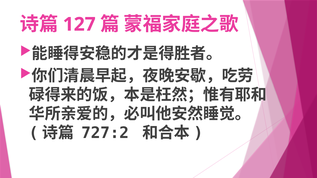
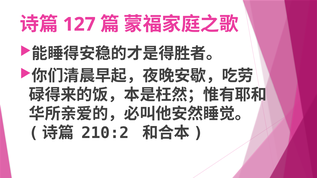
727:2: 727:2 -> 210:2
